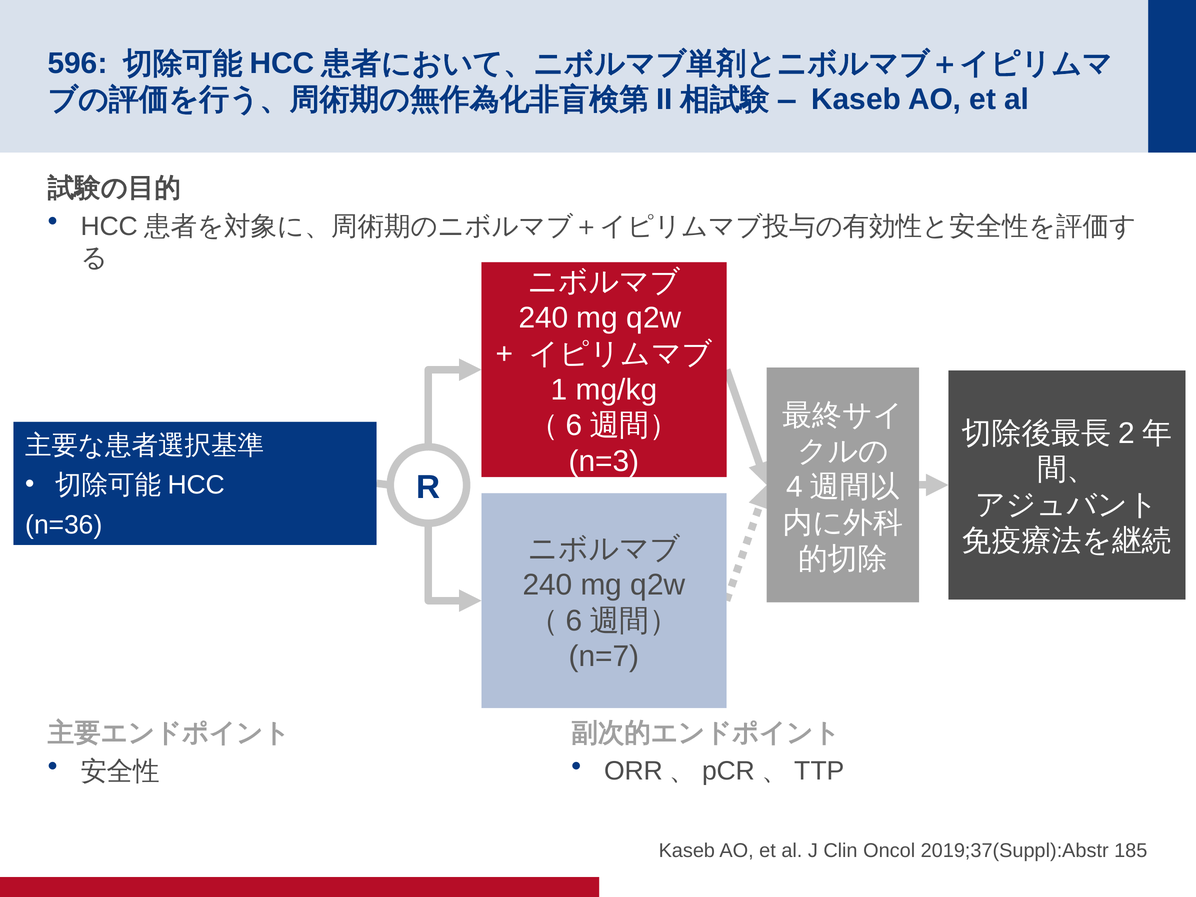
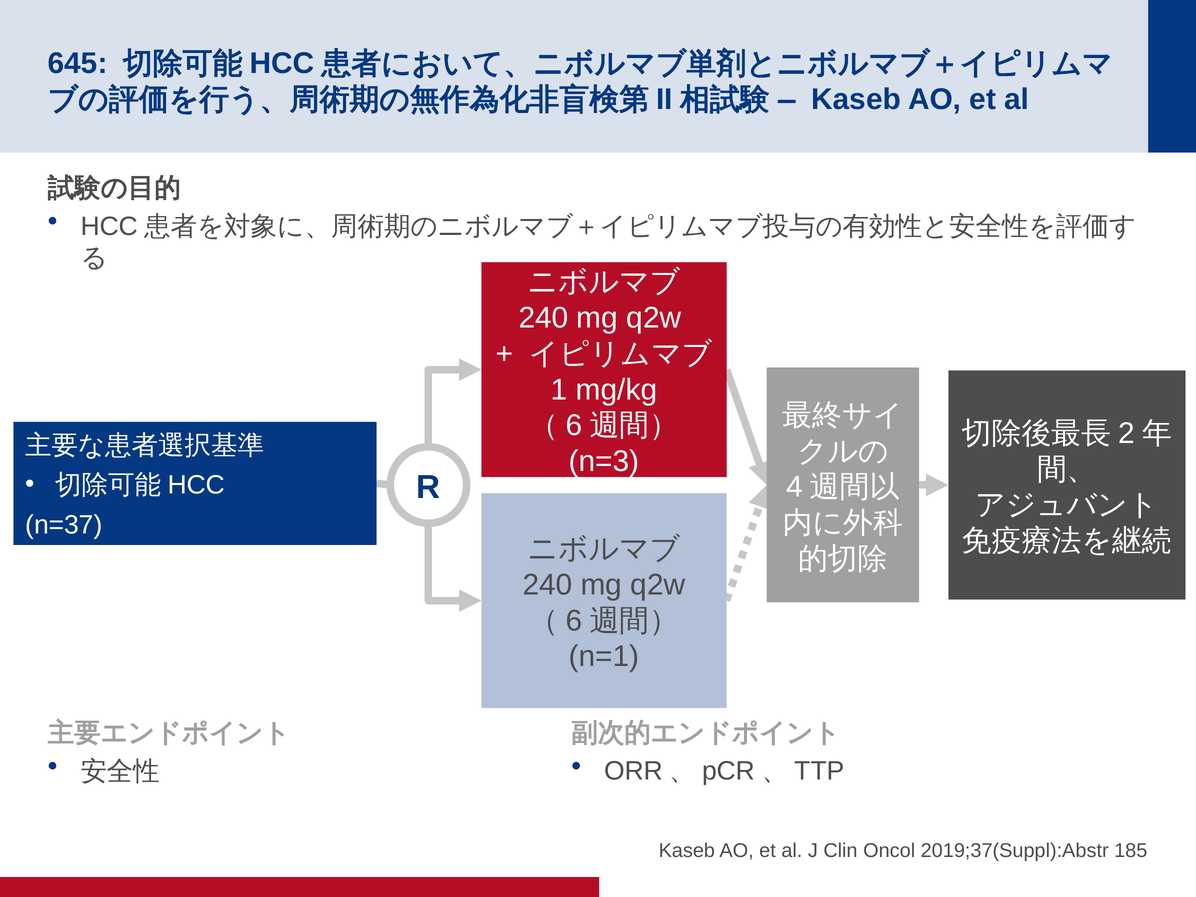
596: 596 -> 645
n=36: n=36 -> n=37
n=7: n=7 -> n=1
